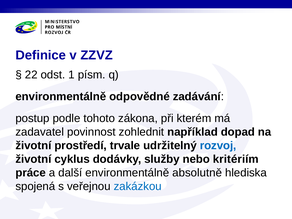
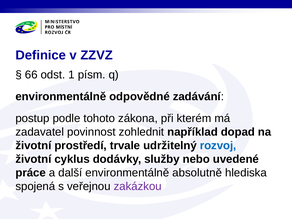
22: 22 -> 66
kritériím: kritériím -> uvedené
zakázkou colour: blue -> purple
